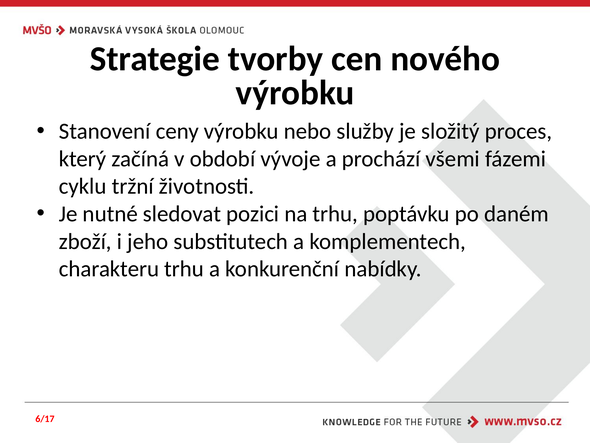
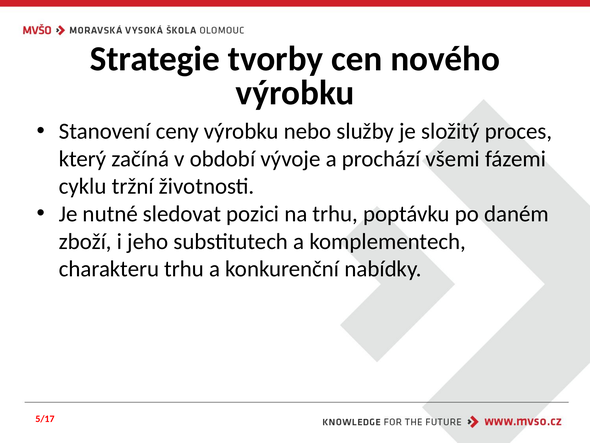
6/17: 6/17 -> 5/17
